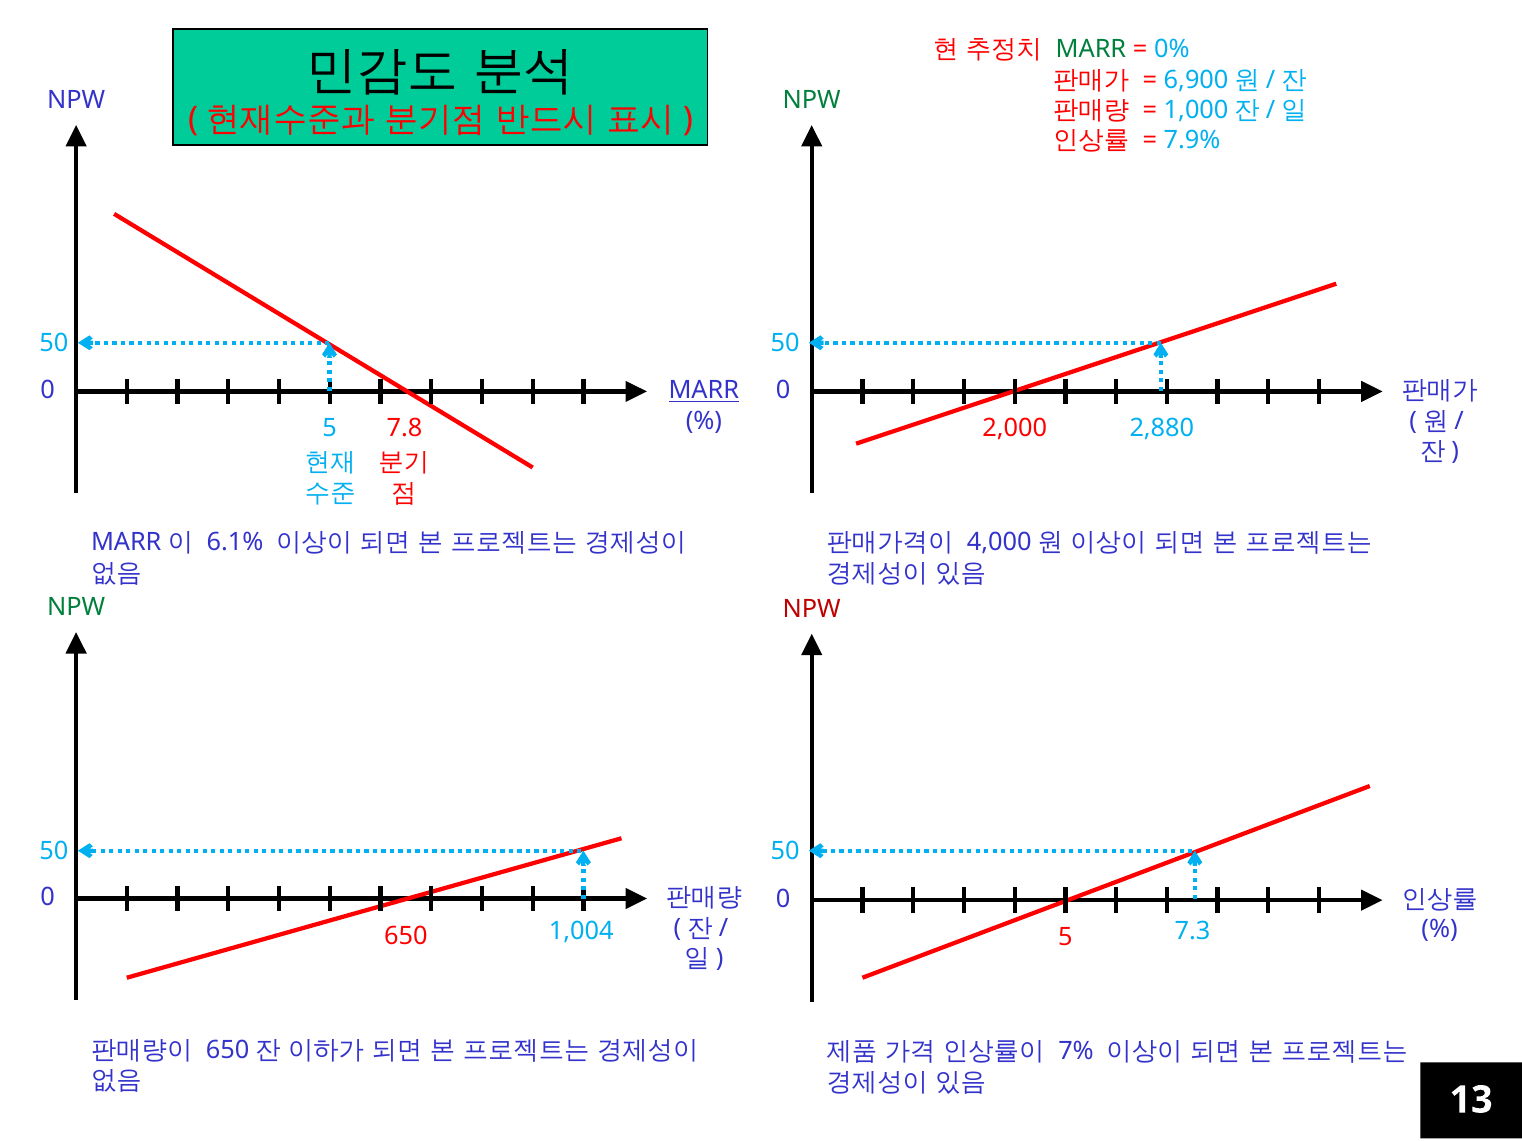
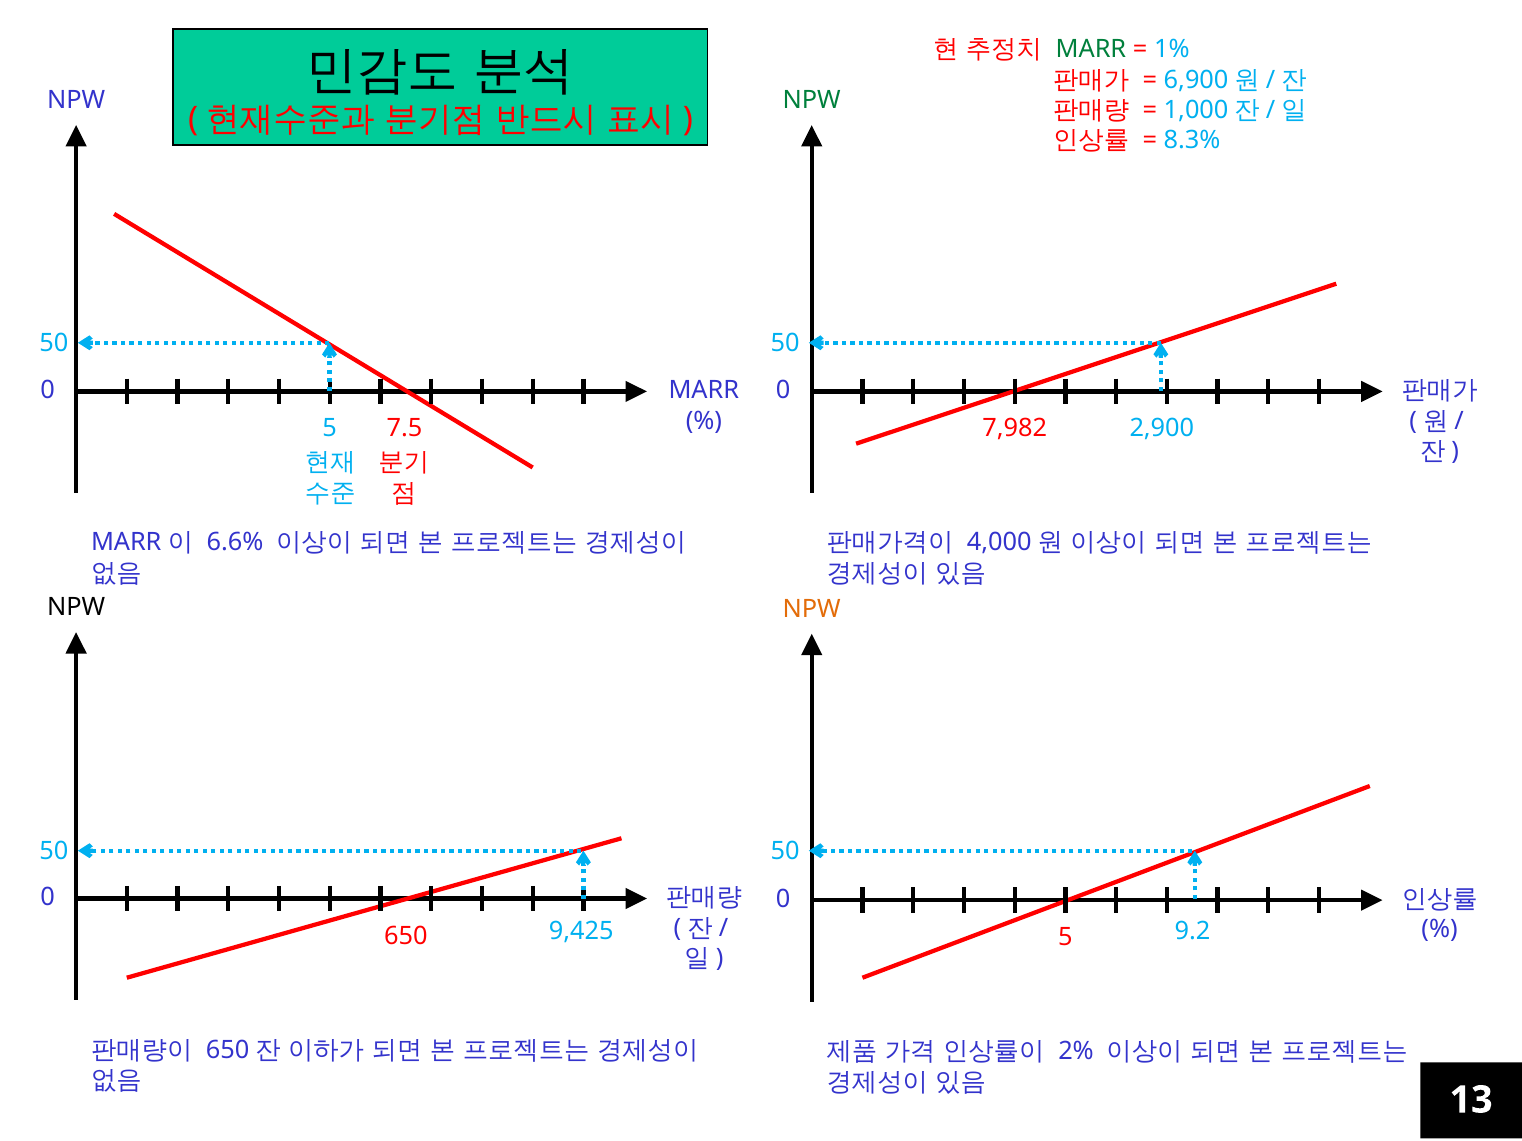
0%: 0% -> 1%
7.9%: 7.9% -> 8.3%
MARR at (704, 391) underline: present -> none
7.8: 7.8 -> 7.5
2,000: 2,000 -> 7,982
2,880: 2,880 -> 2,900
6.1%: 6.1% -> 6.6%
NPW at (76, 608) colour: green -> black
NPW at (812, 609) colour: red -> orange
1,004: 1,004 -> 9,425
7.3: 7.3 -> 9.2
7%: 7% -> 2%
